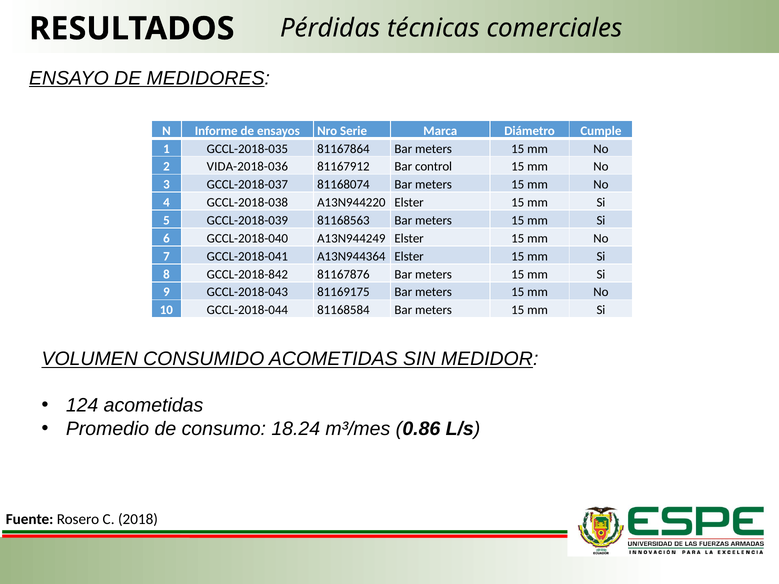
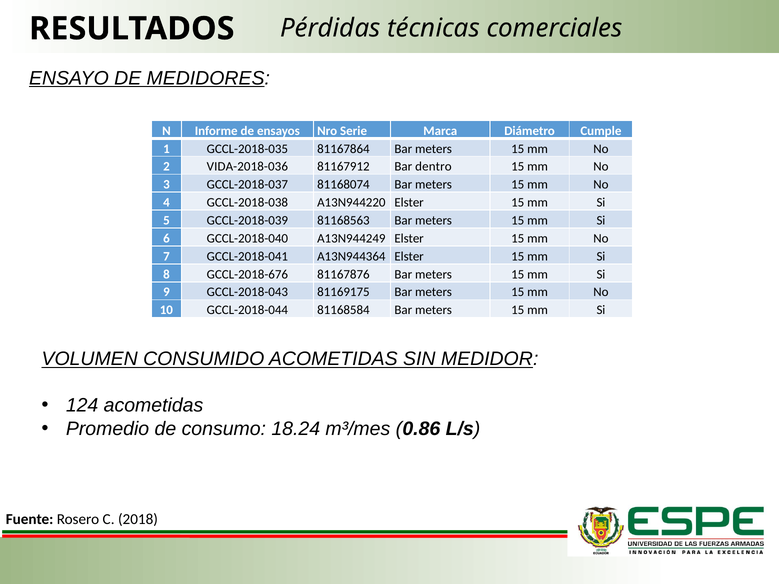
control: control -> dentro
GCCL-2018-842: GCCL-2018-842 -> GCCL-2018-676
